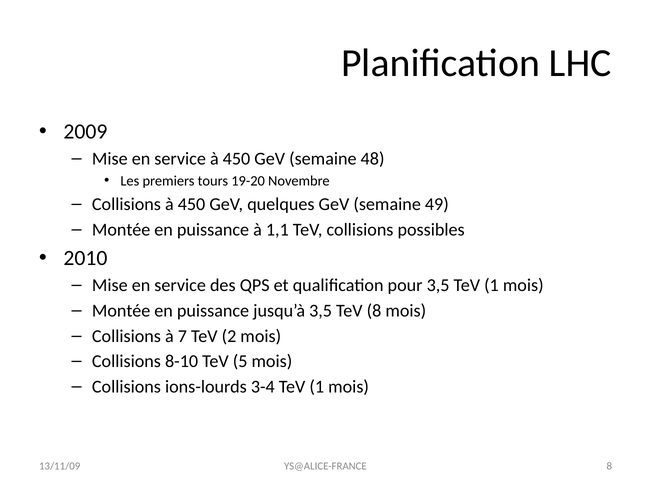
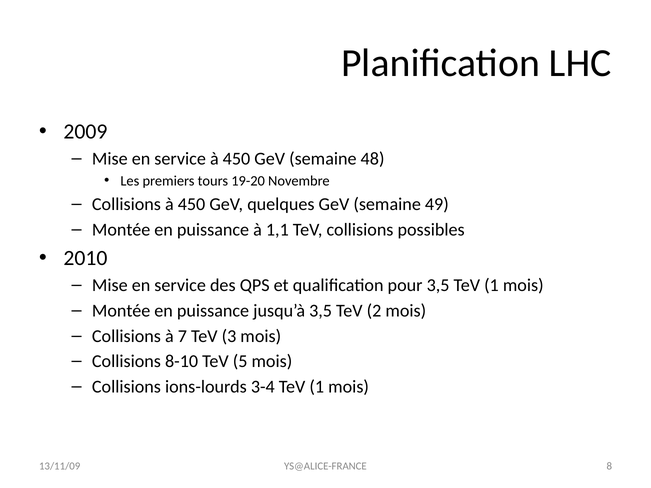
TeV 8: 8 -> 2
2: 2 -> 3
